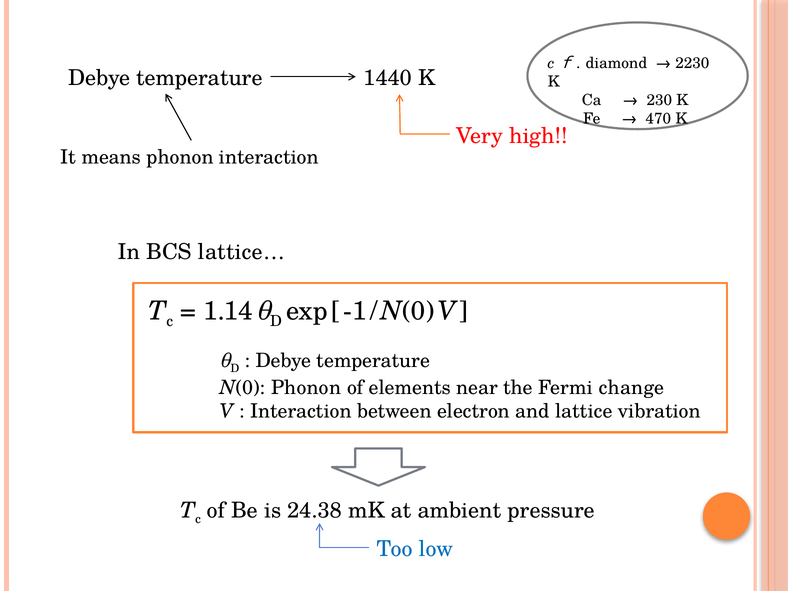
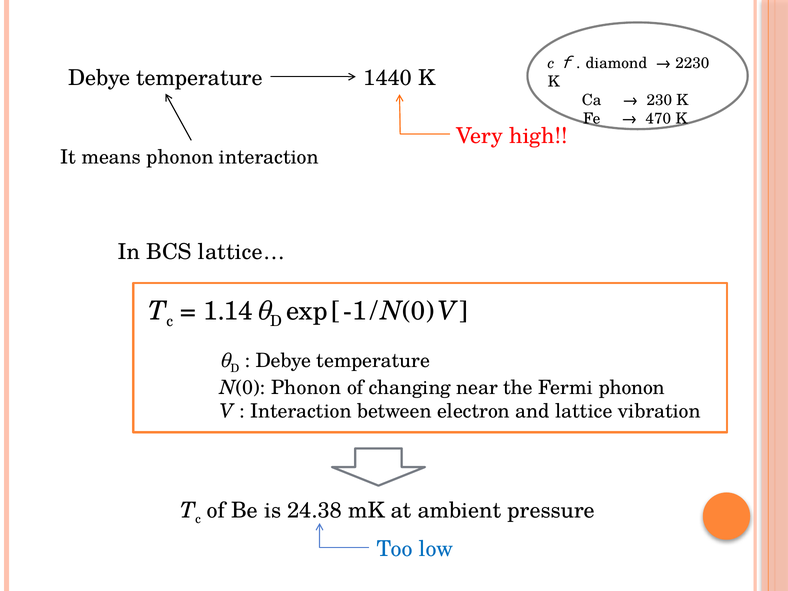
elements: elements -> changing
Fermi change: change -> phonon
